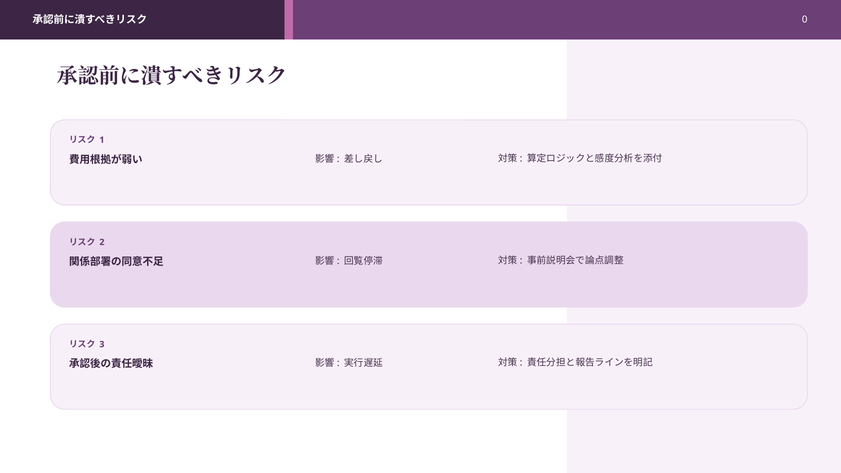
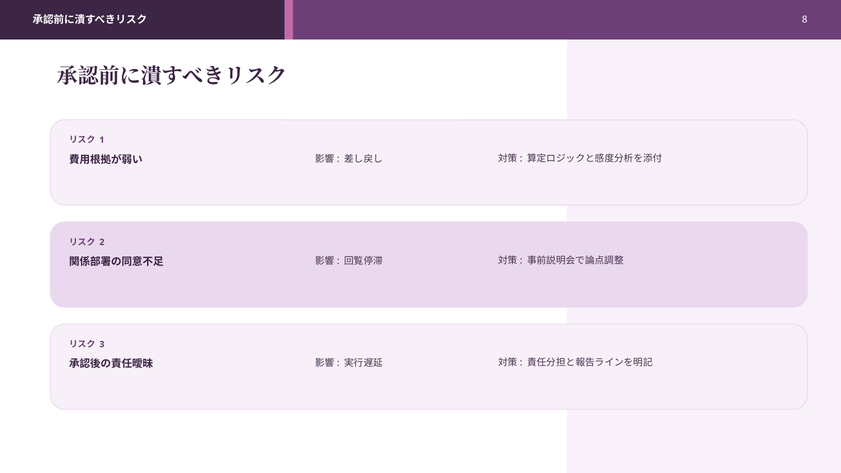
0: 0 -> 8
